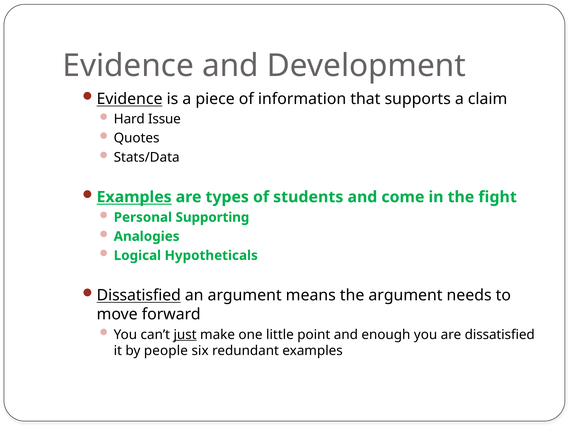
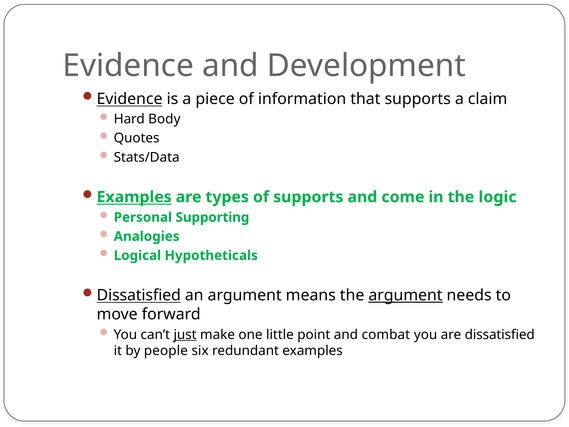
Issue: Issue -> Body
of students: students -> supports
fight: fight -> logic
argument at (405, 295) underline: none -> present
enough: enough -> combat
